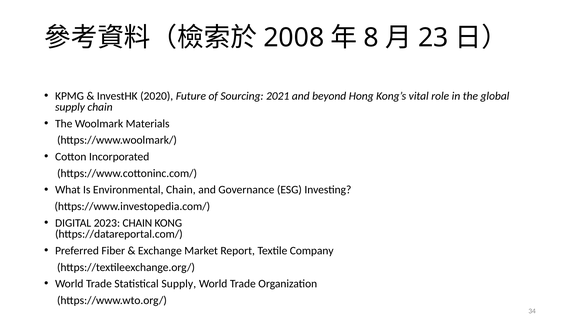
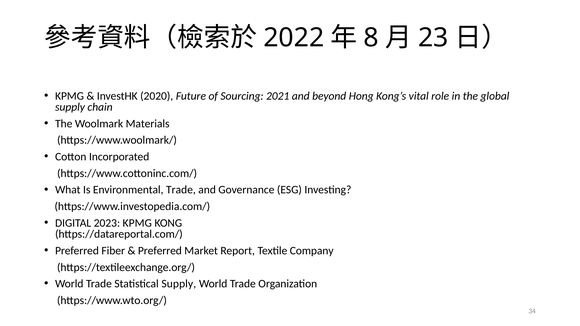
2008: 2008 -> 2022
Environmental Chain: Chain -> Trade
2023 CHAIN: CHAIN -> KPMG
Exchange at (160, 251): Exchange -> Preferred
